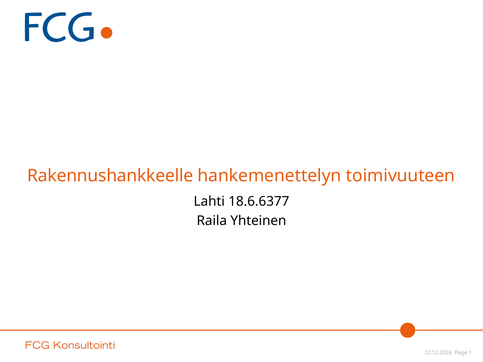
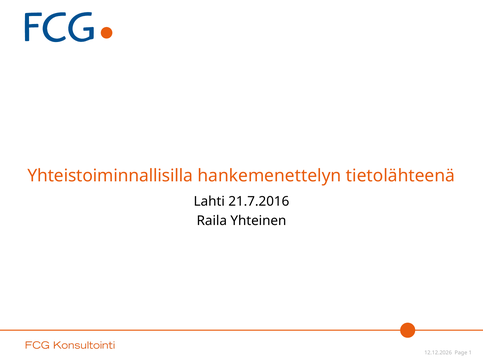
Rakennushankkeelle: Rakennushankkeelle -> Yhteistoiminnallisilla
toimivuuteen: toimivuuteen -> tietolähteenä
18.6.6377: 18.6.6377 -> 21.7.2016
